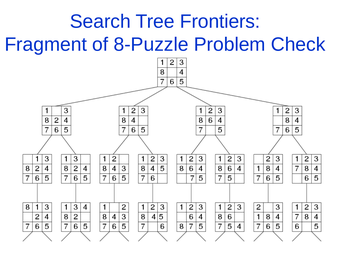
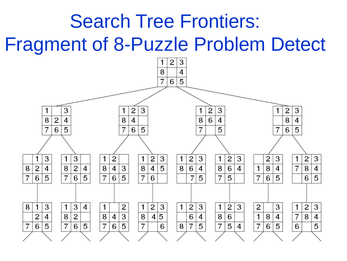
Check: Check -> Detect
